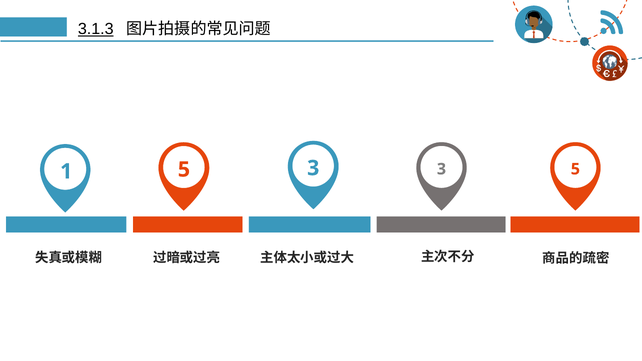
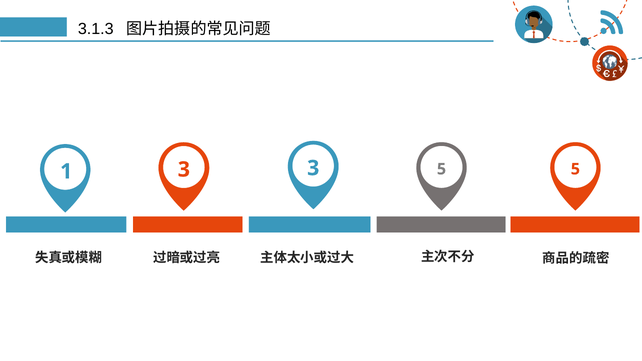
3.1.3 underline: present -> none
1 5: 5 -> 3
3 3: 3 -> 5
